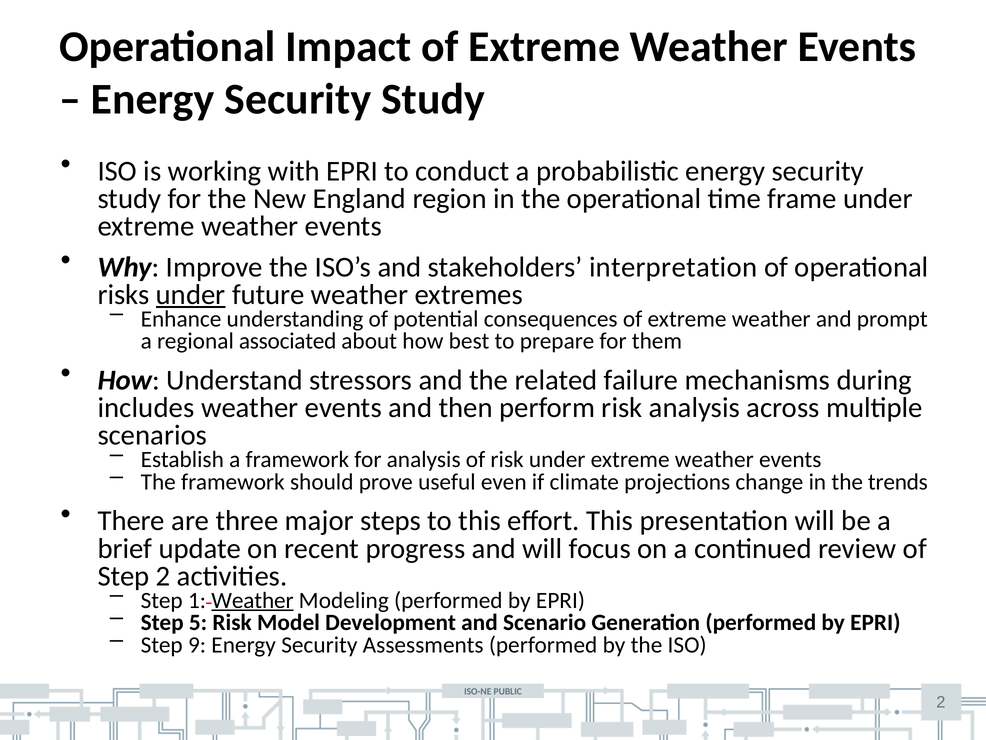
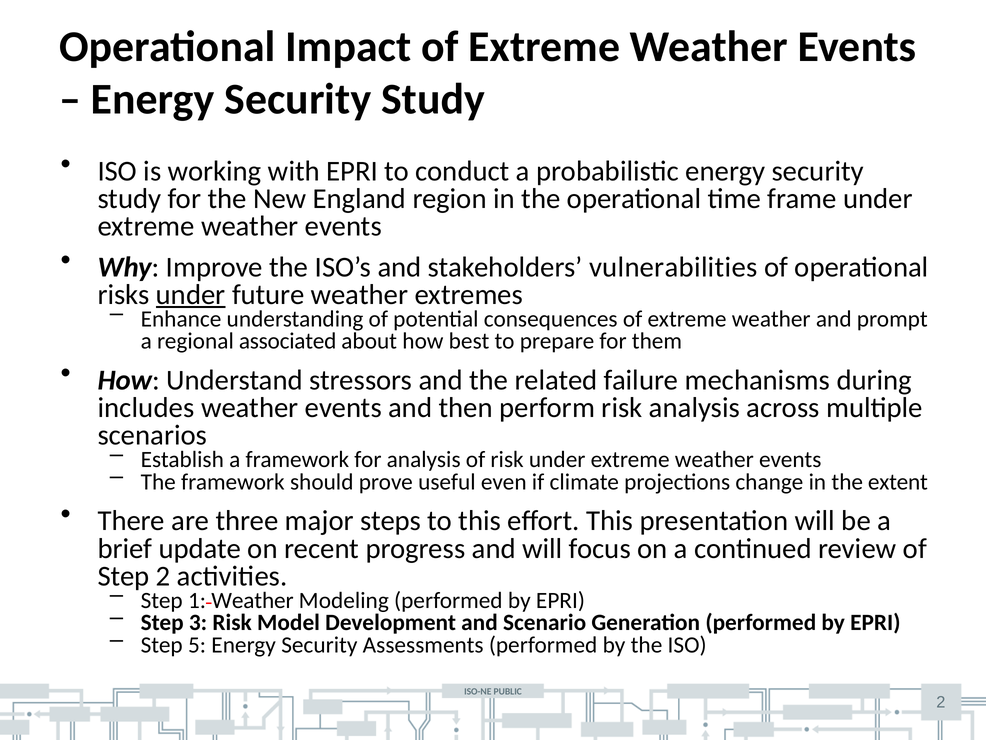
interpretation: interpretation -> vulnerabilities
trends: trends -> extent
Weather at (252, 600) underline: present -> none
5: 5 -> 3
9: 9 -> 5
